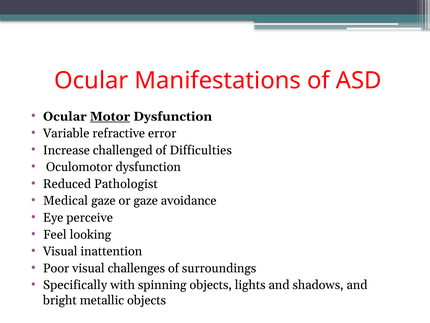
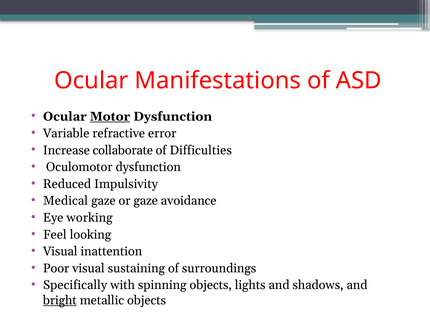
challenged: challenged -> collaborate
Pathologist: Pathologist -> Impulsivity
perceive: perceive -> working
challenges: challenges -> sustaining
bright underline: none -> present
